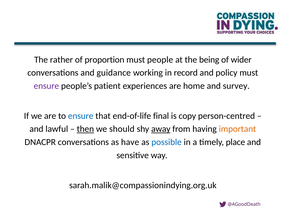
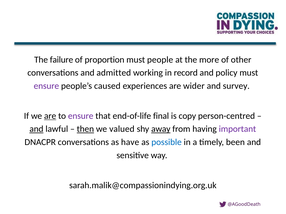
rather: rather -> failure
being: being -> more
wider: wider -> other
guidance: guidance -> admitted
patient: patient -> caused
home: home -> wider
are at (50, 116) underline: none -> present
ensure at (81, 116) colour: blue -> purple
and at (36, 129) underline: none -> present
should: should -> valued
important colour: orange -> purple
place: place -> been
